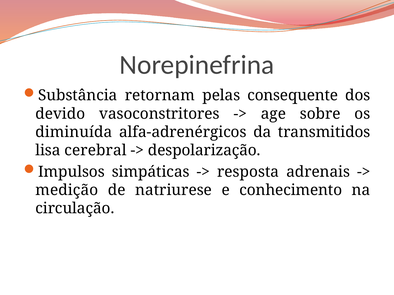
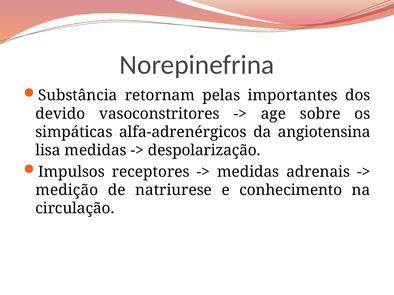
consequente: consequente -> importantes
diminuída: diminuída -> simpáticas
transmitidos: transmitidos -> angiotensina
lisa cerebral: cerebral -> medidas
simpáticas: simpáticas -> receptores
resposta at (248, 172): resposta -> medidas
